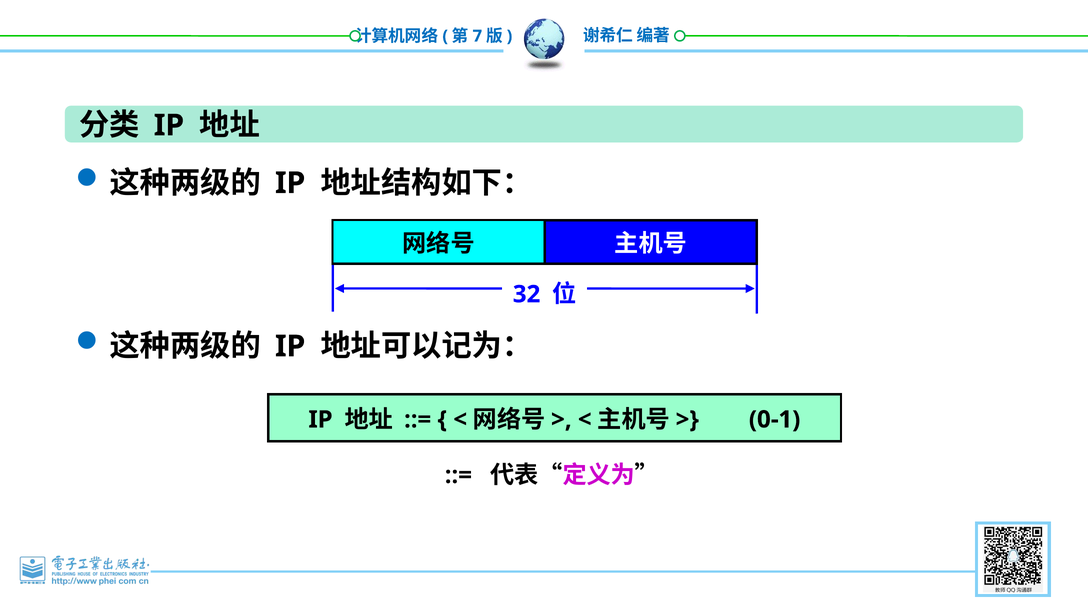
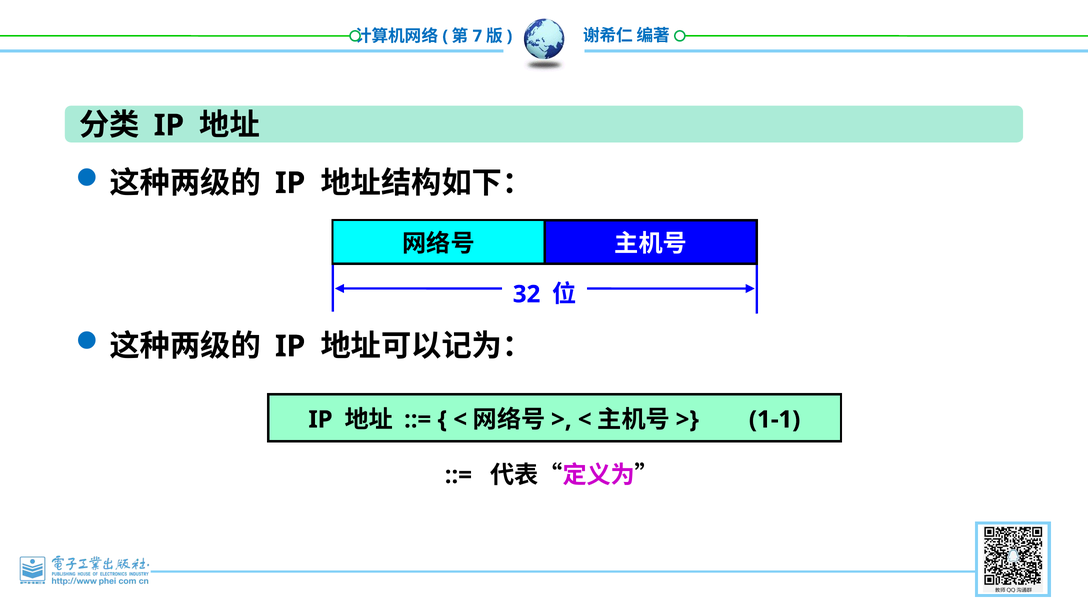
0-1: 0-1 -> 1-1
